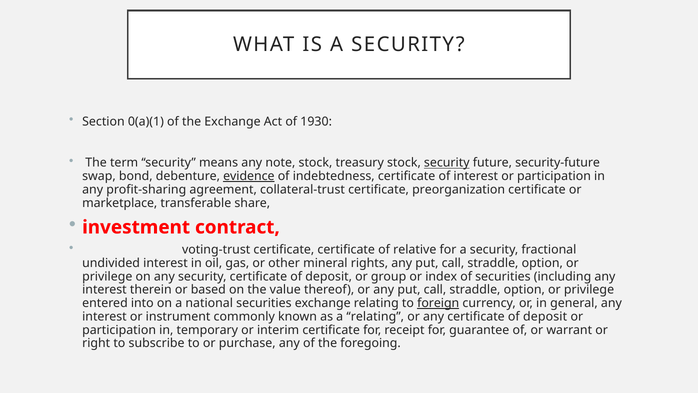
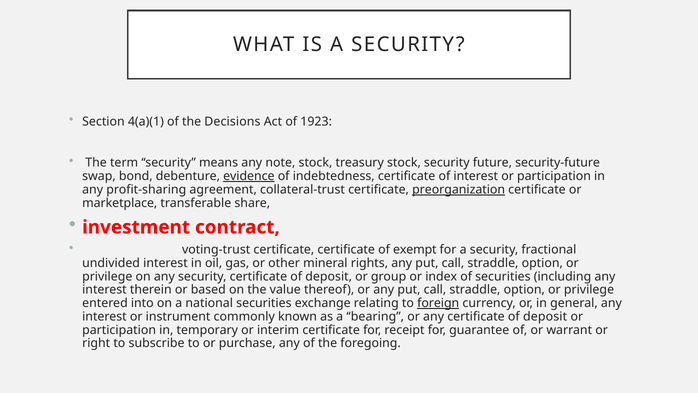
0(a)(1: 0(a)(1 -> 4(a)(1
the Exchange: Exchange -> Decisions
1930: 1930 -> 1923
security at (447, 163) underline: present -> none
preorganization underline: none -> present
relative: relative -> exempt
a relating: relating -> bearing
